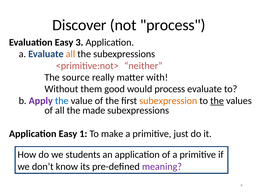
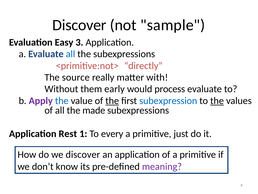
not process: process -> sample
all at (70, 54) colour: orange -> blue
neither: neither -> directly
good: good -> early
the at (112, 100) underline: none -> present
subexpression colour: orange -> blue
Application Easy: Easy -> Rest
make: make -> every
we students: students -> discover
